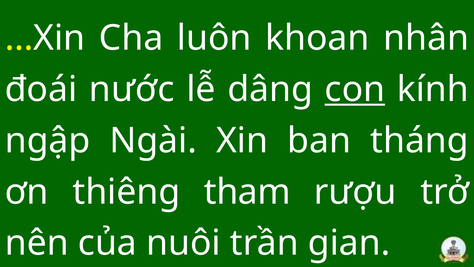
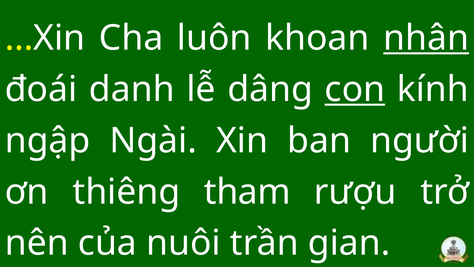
nhân underline: none -> present
nước: nước -> danh
tháng: tháng -> người
